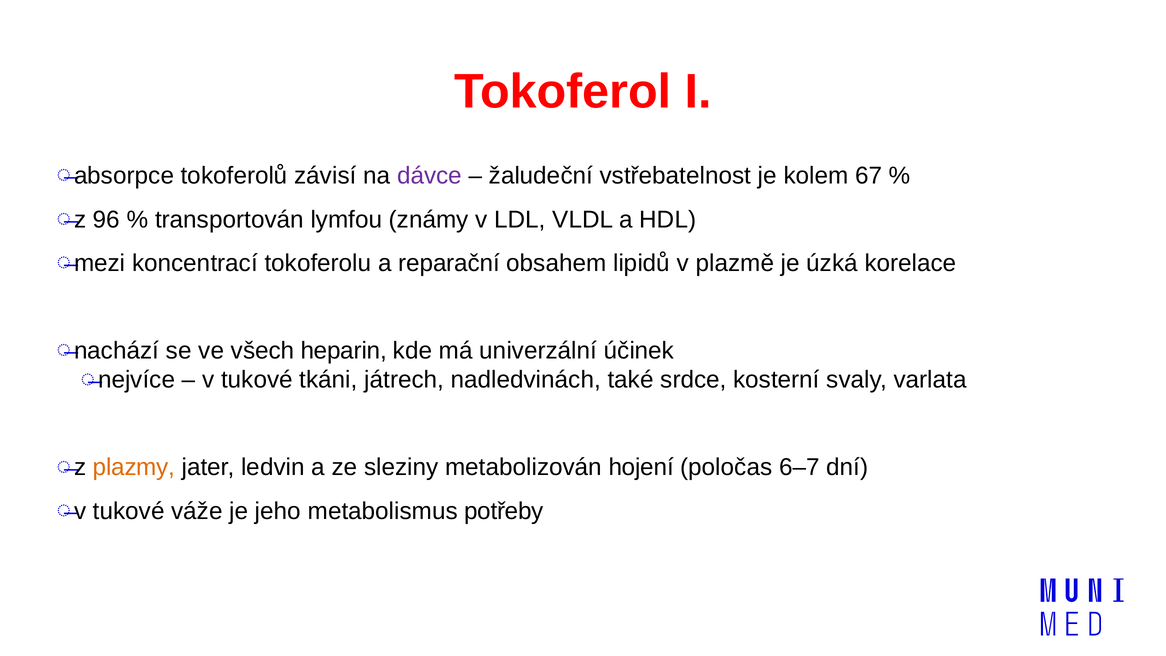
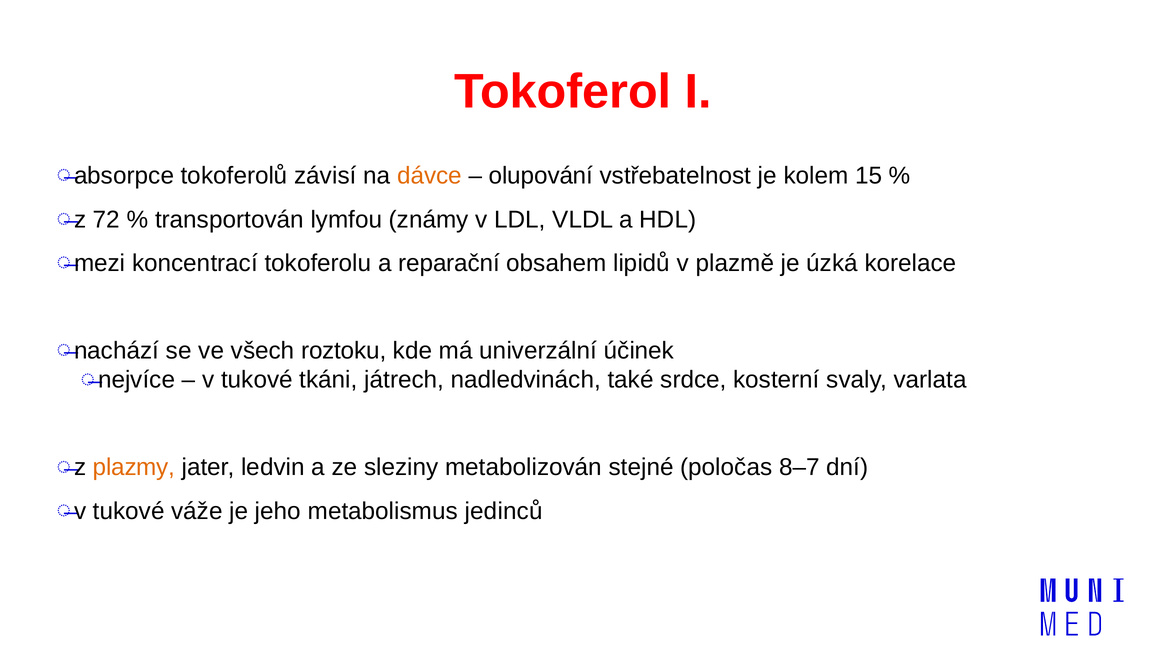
dávce colour: purple -> orange
žaludeční: žaludeční -> olupování
67: 67 -> 15
96: 96 -> 72
heparin: heparin -> roztoku
hojení: hojení -> stejné
6–7: 6–7 -> 8–7
potřeby: potřeby -> jedinců
